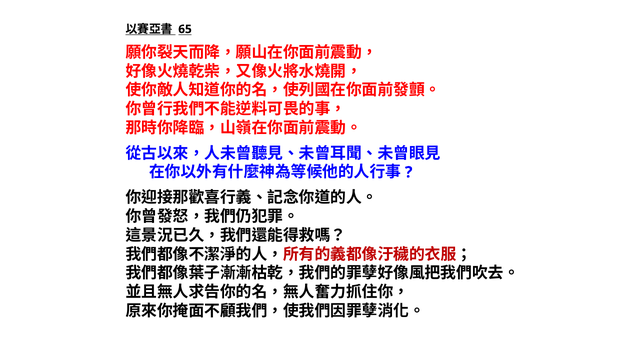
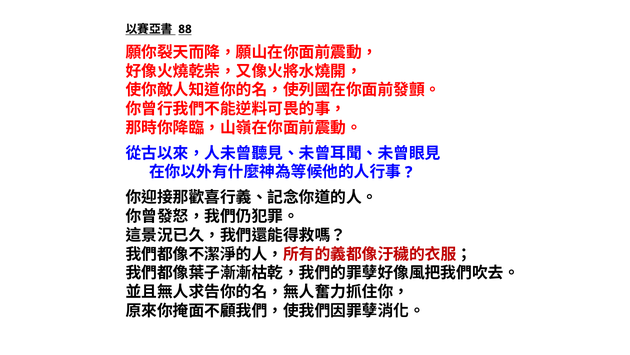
65: 65 -> 88
